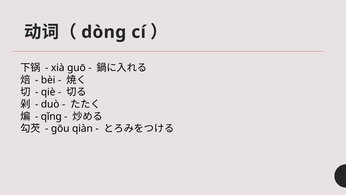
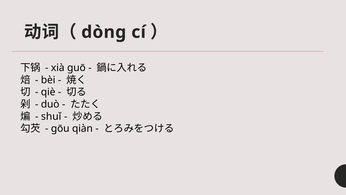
qǐng: qǐng -> shuǐ
